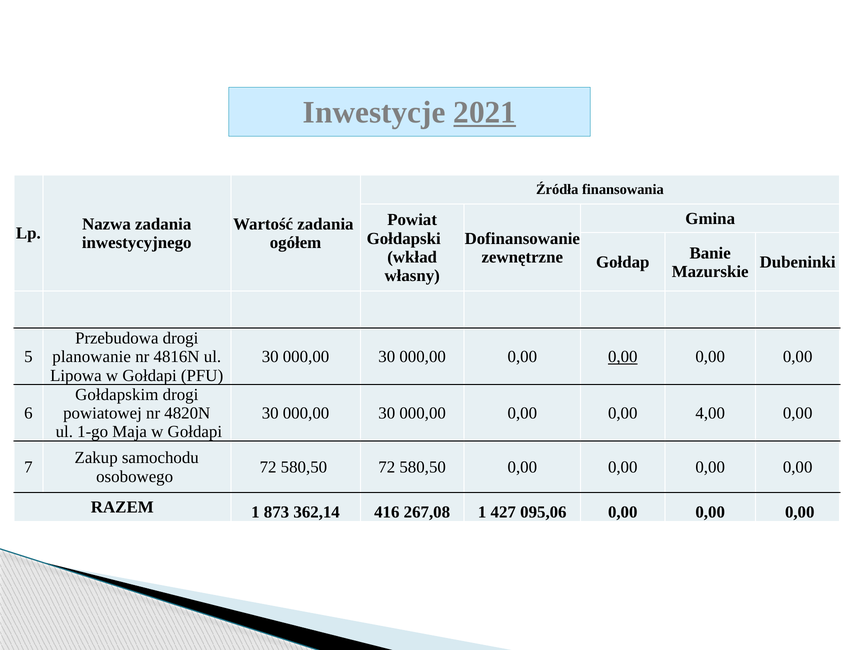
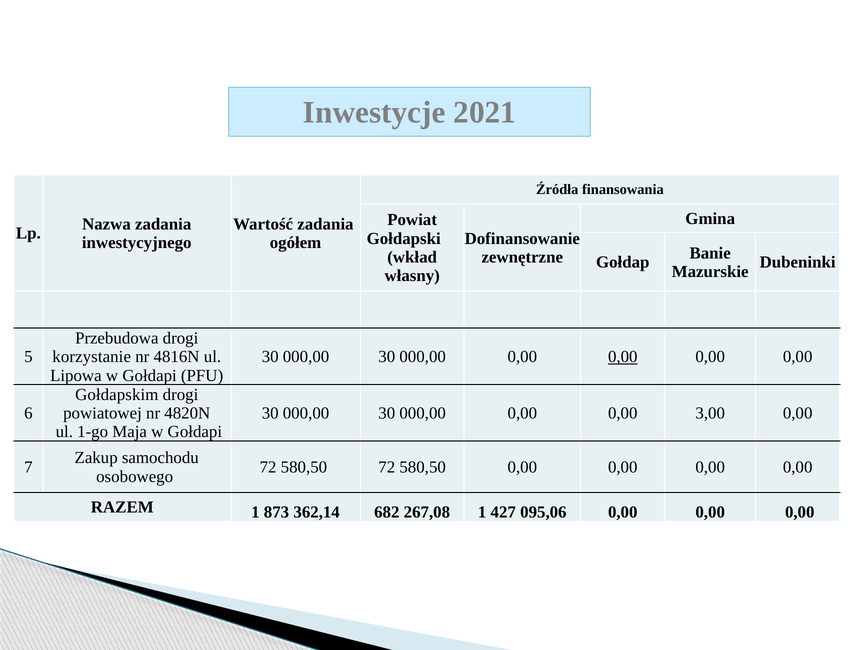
2021 underline: present -> none
planowanie: planowanie -> korzystanie
4,00: 4,00 -> 3,00
416: 416 -> 682
